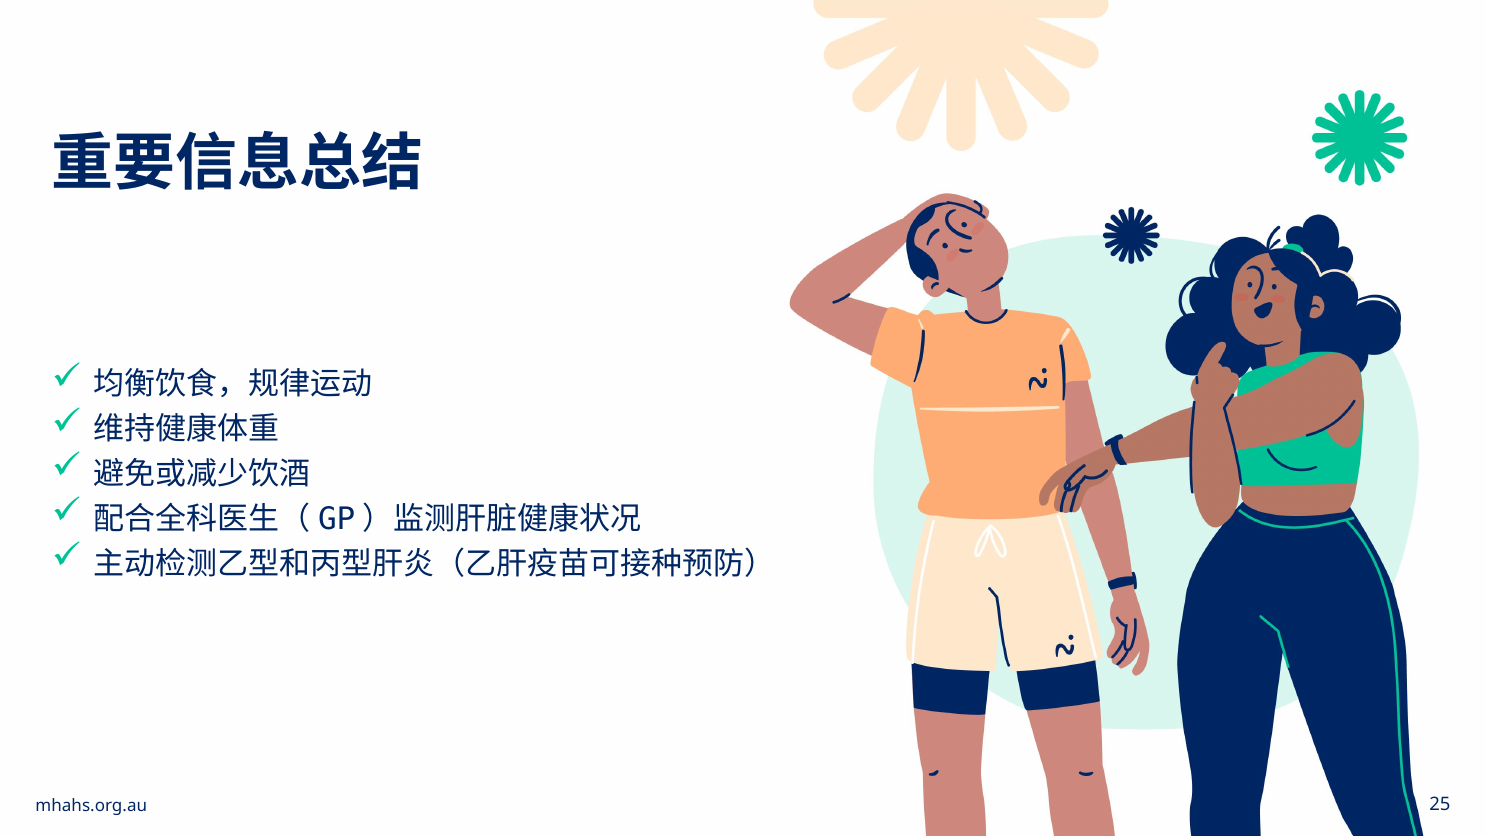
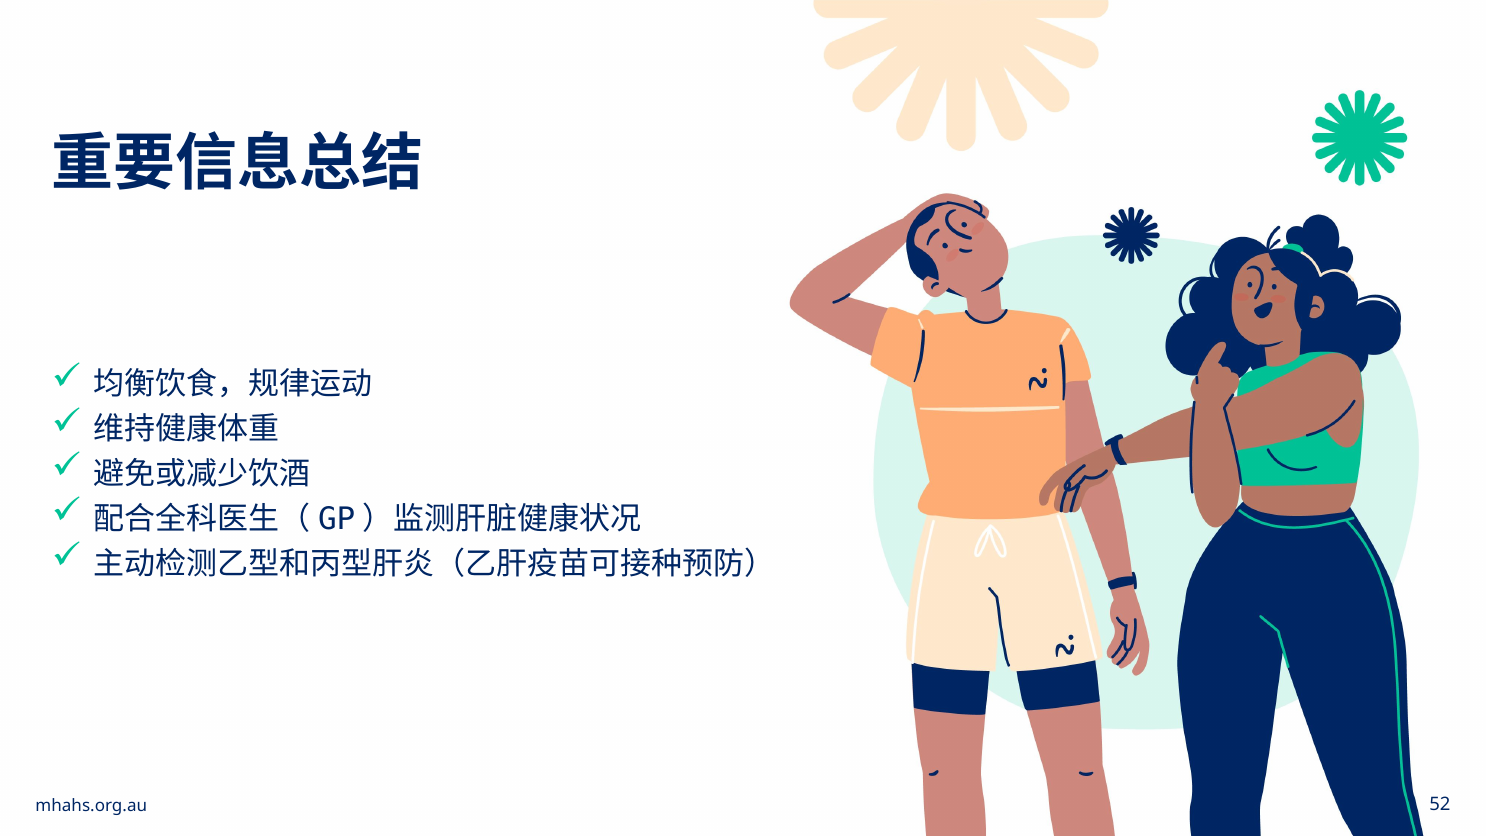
25: 25 -> 52
